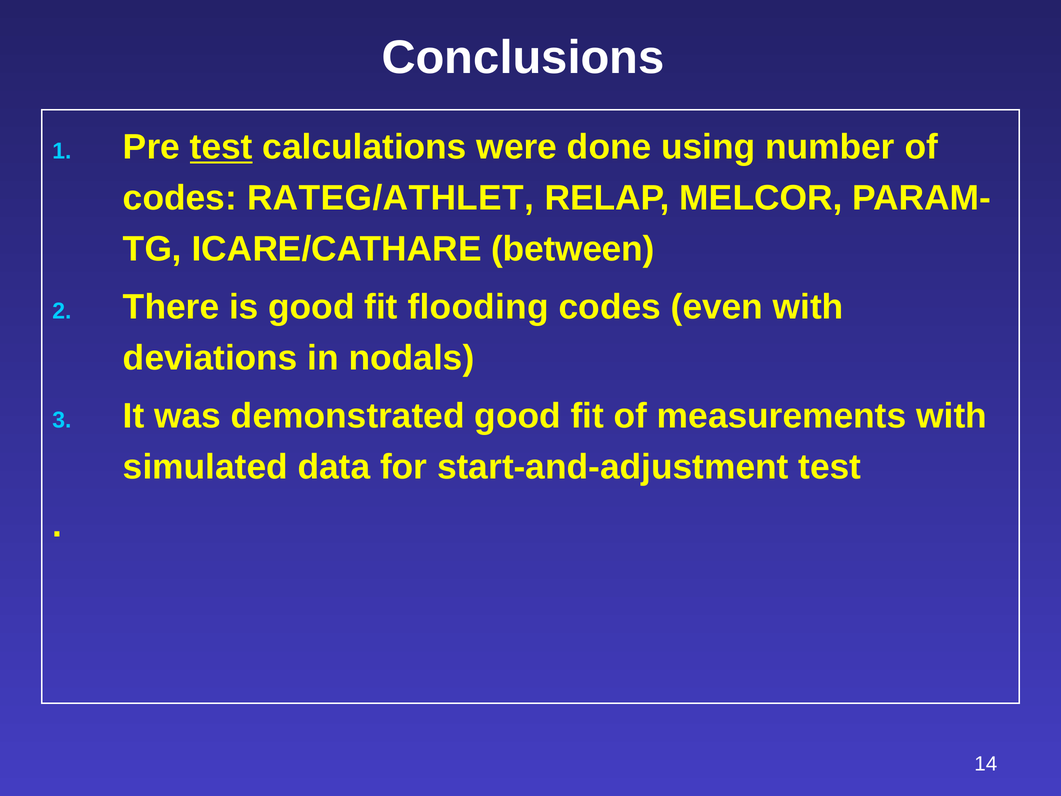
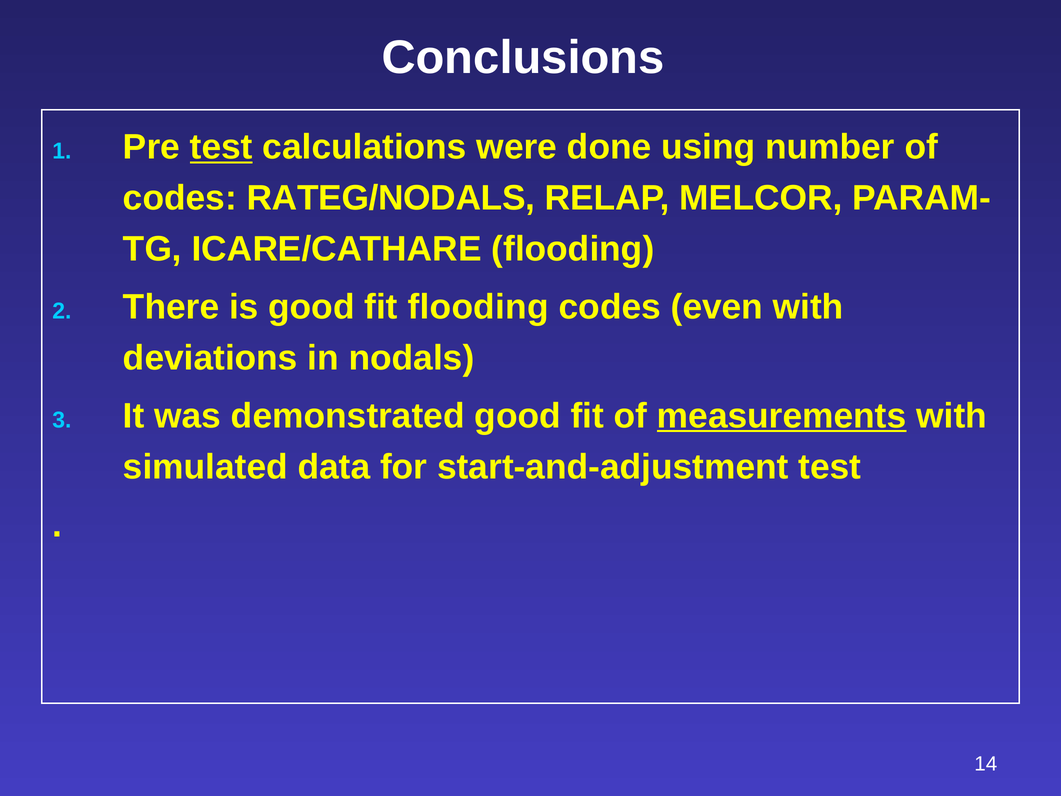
RATEG/ATHLET: RATEG/ATHLET -> RATEG/NODALS
ICARE/CATHARE between: between -> flooding
measurements underline: none -> present
